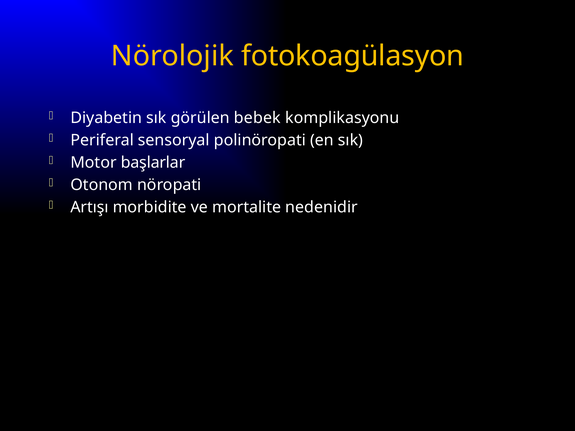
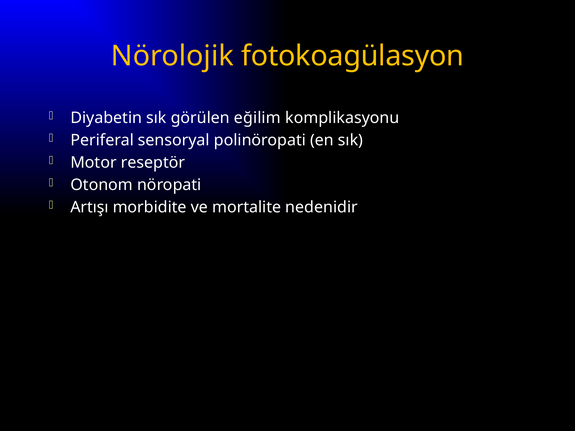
bebek: bebek -> eğilim
başlarlar: başlarlar -> reseptör
